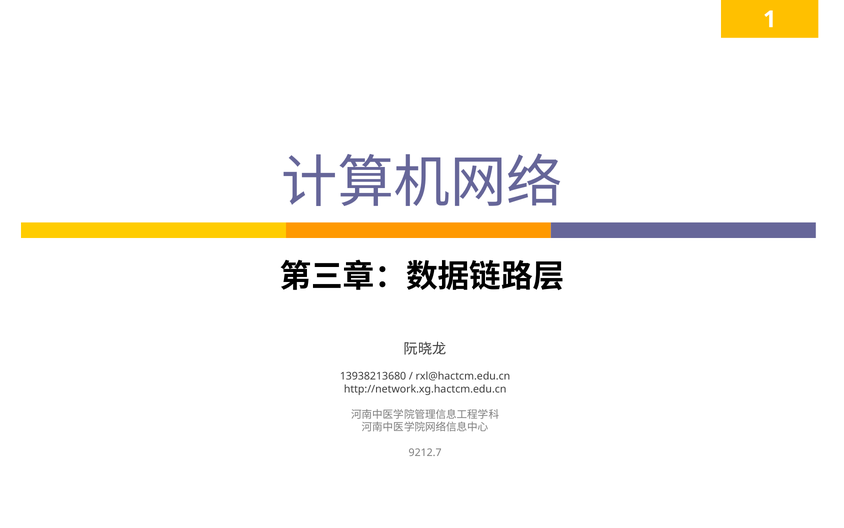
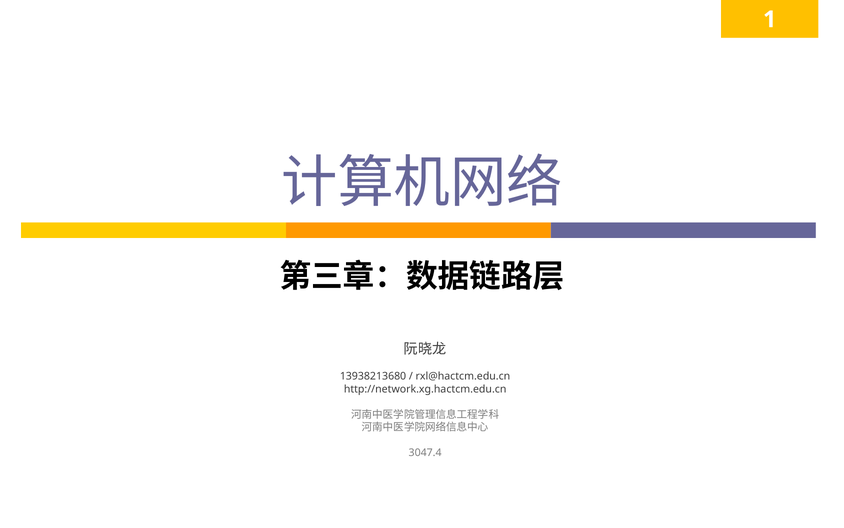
9212.7: 9212.7 -> 3047.4
